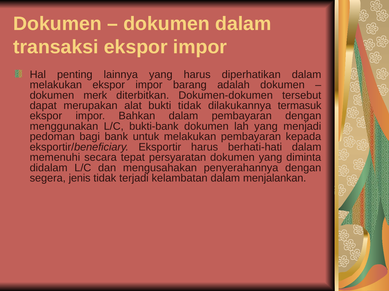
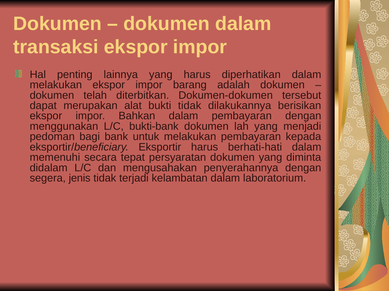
merk: merk -> telah
termasuk: termasuk -> berisikan
menjalankan: menjalankan -> laboratorium
